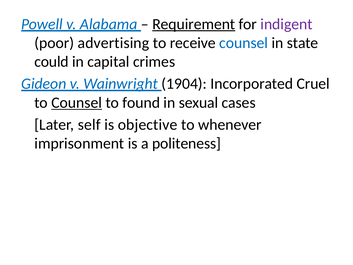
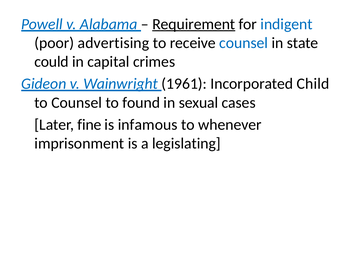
indigent colour: purple -> blue
1904: 1904 -> 1961
Cruel: Cruel -> Child
Counsel at (77, 103) underline: present -> none
self: self -> fine
objective: objective -> infamous
politeness: politeness -> legislating
